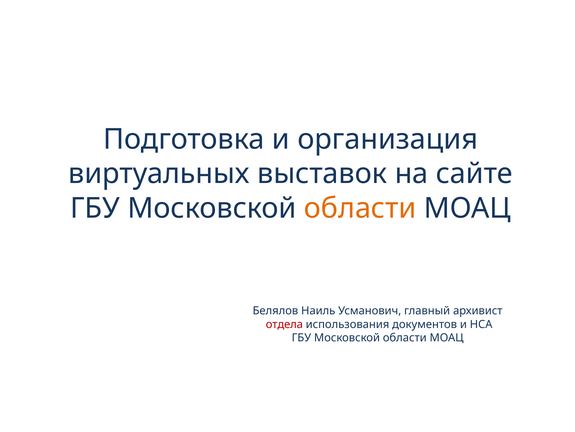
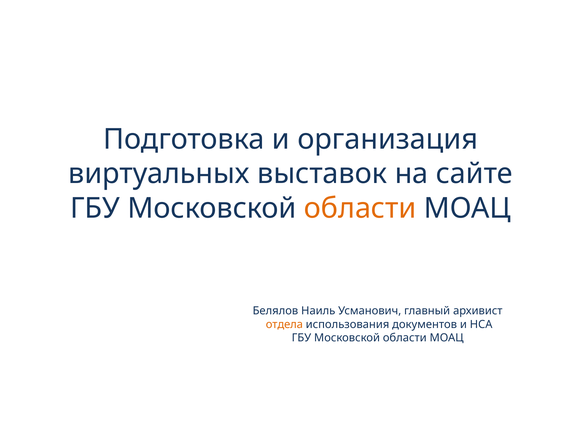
отдела colour: red -> orange
